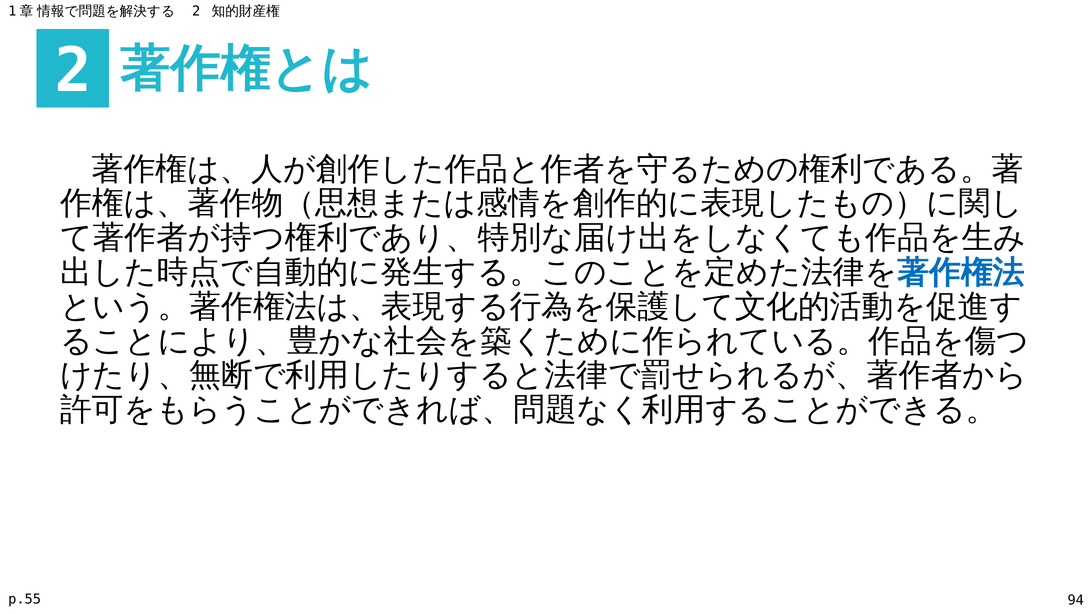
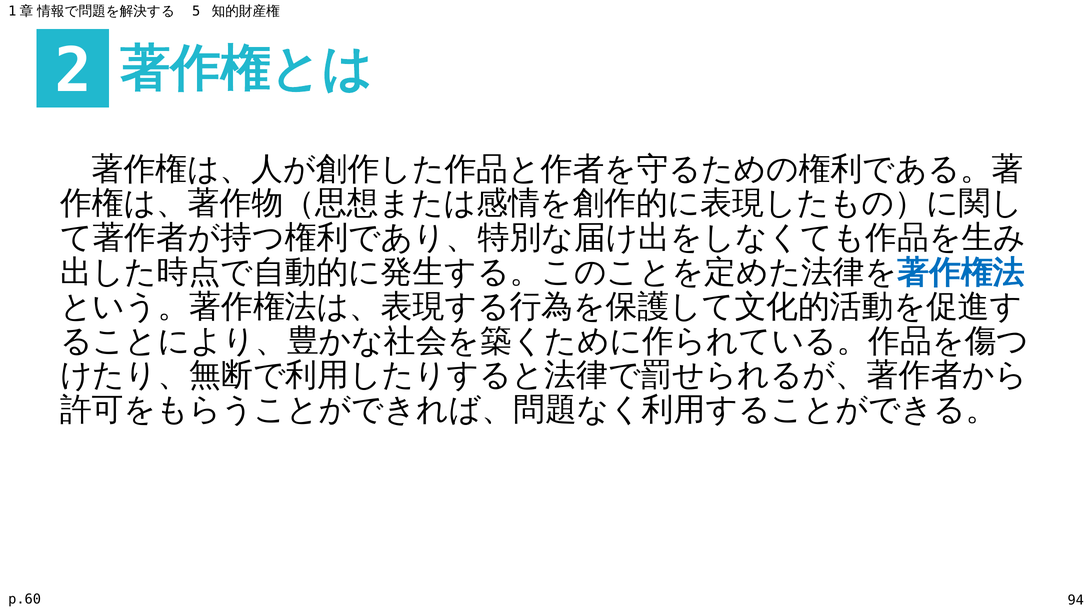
2 at (196, 11): 2 -> 5
p.55: p.55 -> p.60
